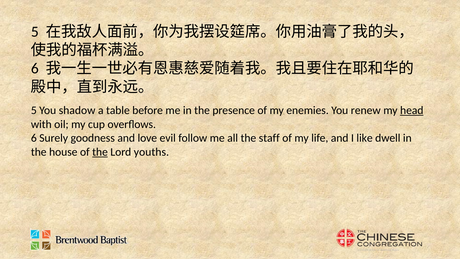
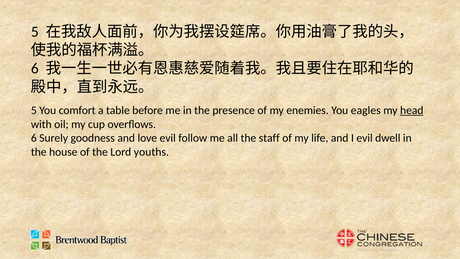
shadow: shadow -> comfort
renew: renew -> eagles
I like: like -> evil
the at (100, 152) underline: present -> none
